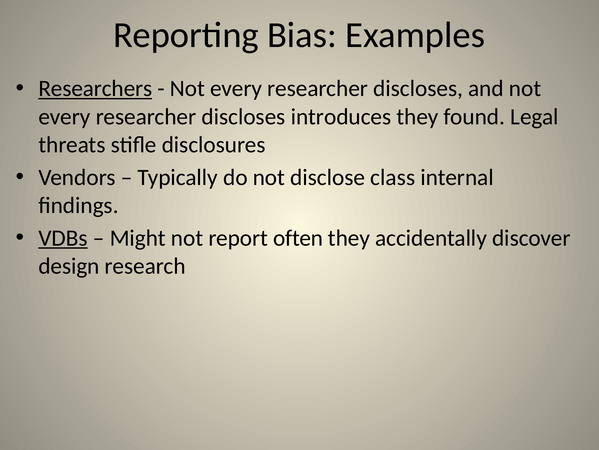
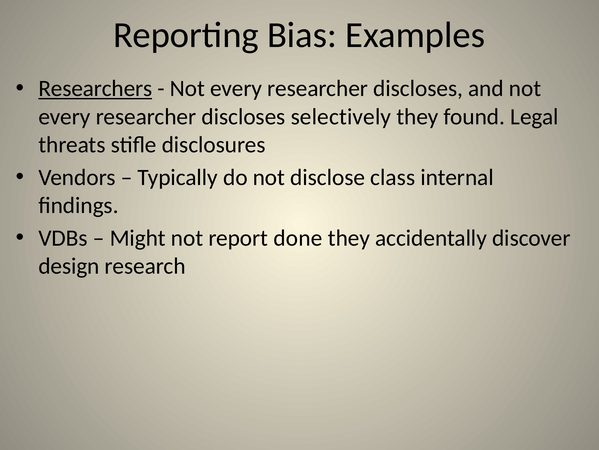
introduces: introduces -> selectively
VDBs underline: present -> none
often: often -> done
